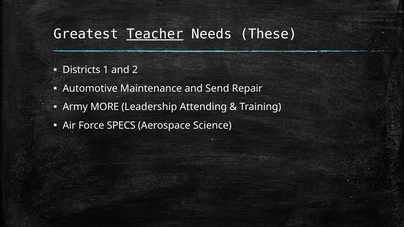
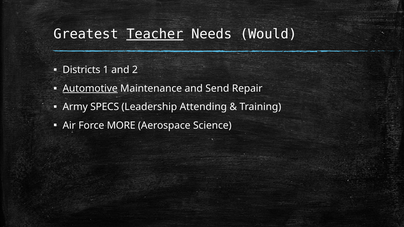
These: These -> Would
Automotive underline: none -> present
MORE: MORE -> SPECS
SPECS: SPECS -> MORE
